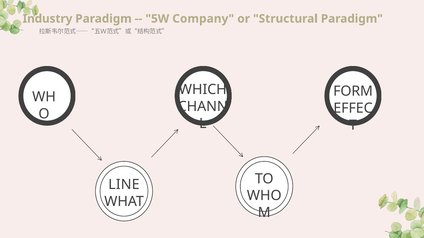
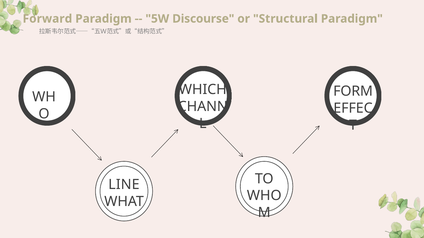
Industry: Industry -> Forward
Company: Company -> Discourse
